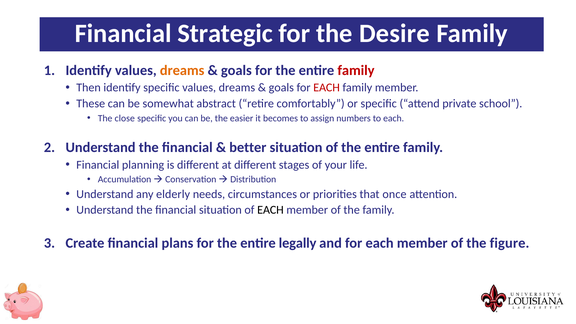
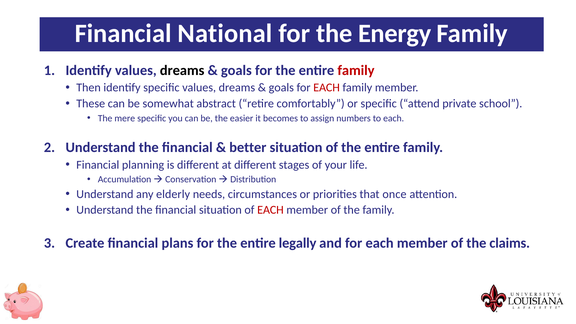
Strategic: Strategic -> National
Desire: Desire -> Energy
dreams at (182, 70) colour: orange -> black
close: close -> mere
EACH at (270, 210) colour: black -> red
figure: figure -> claims
